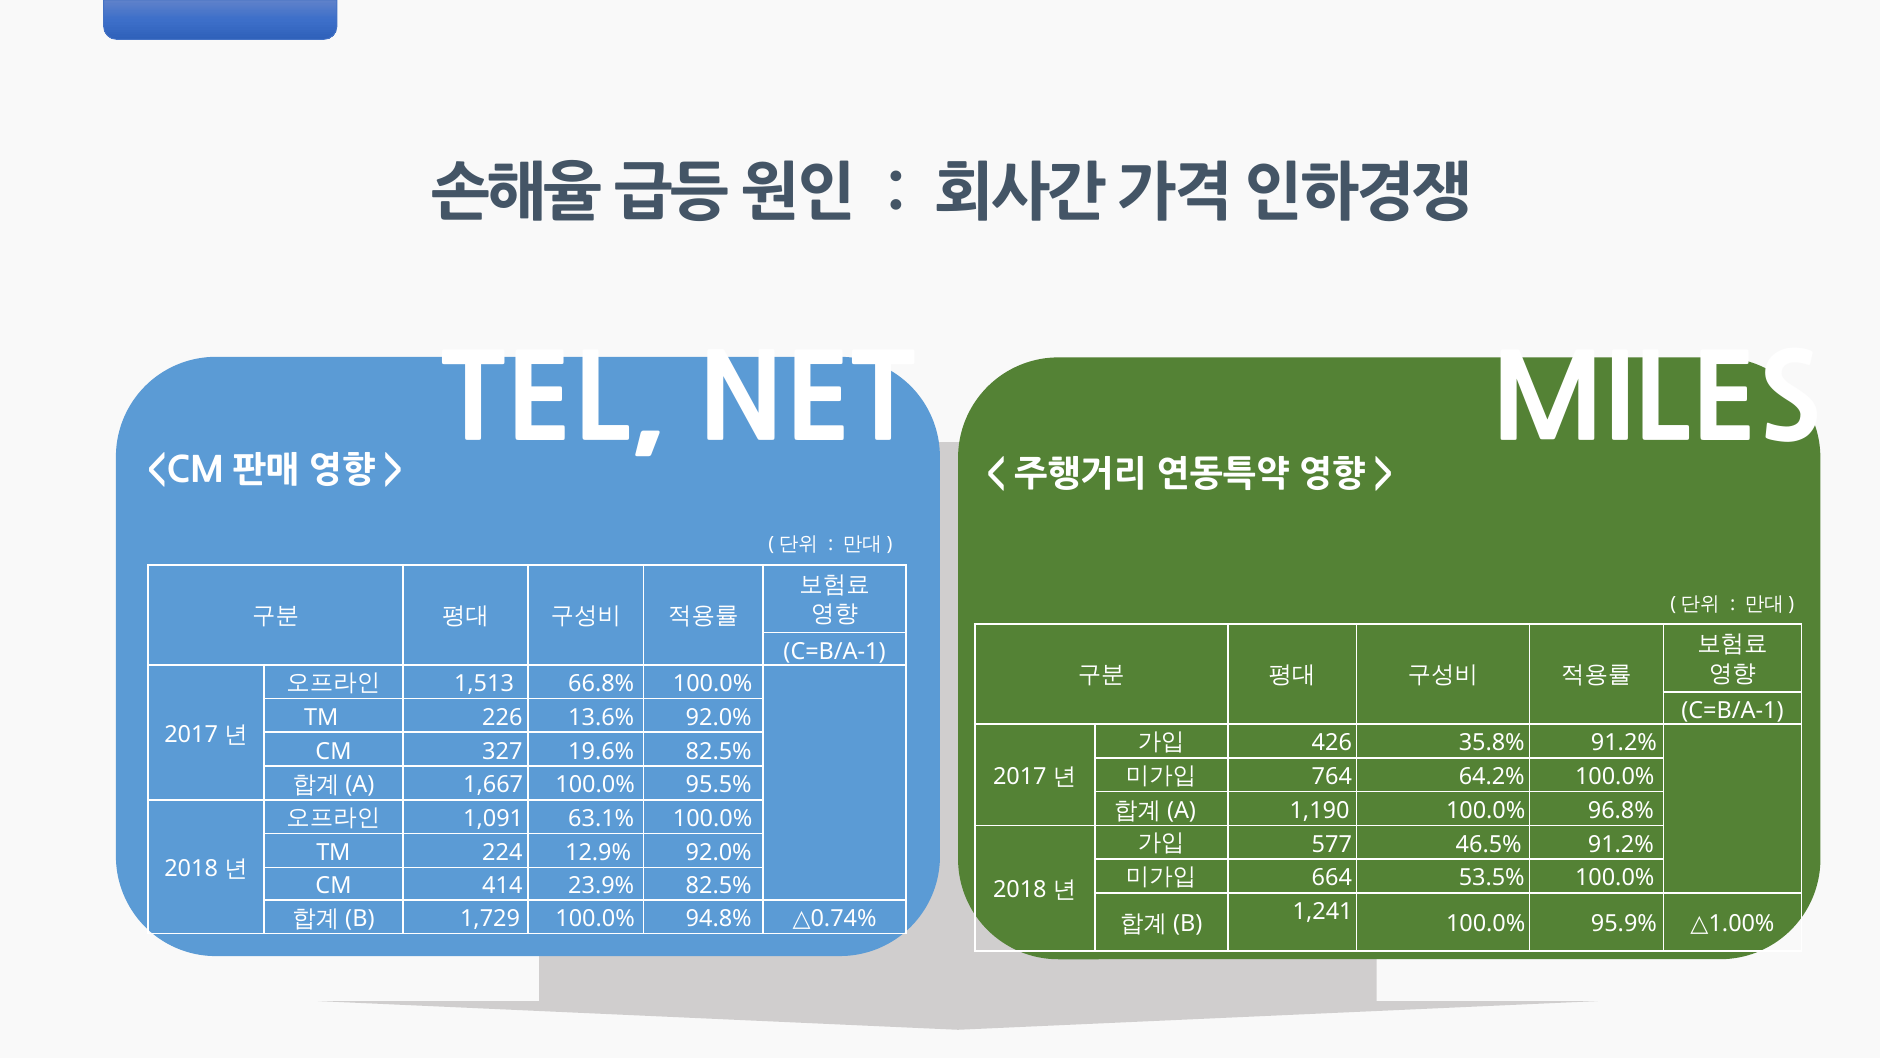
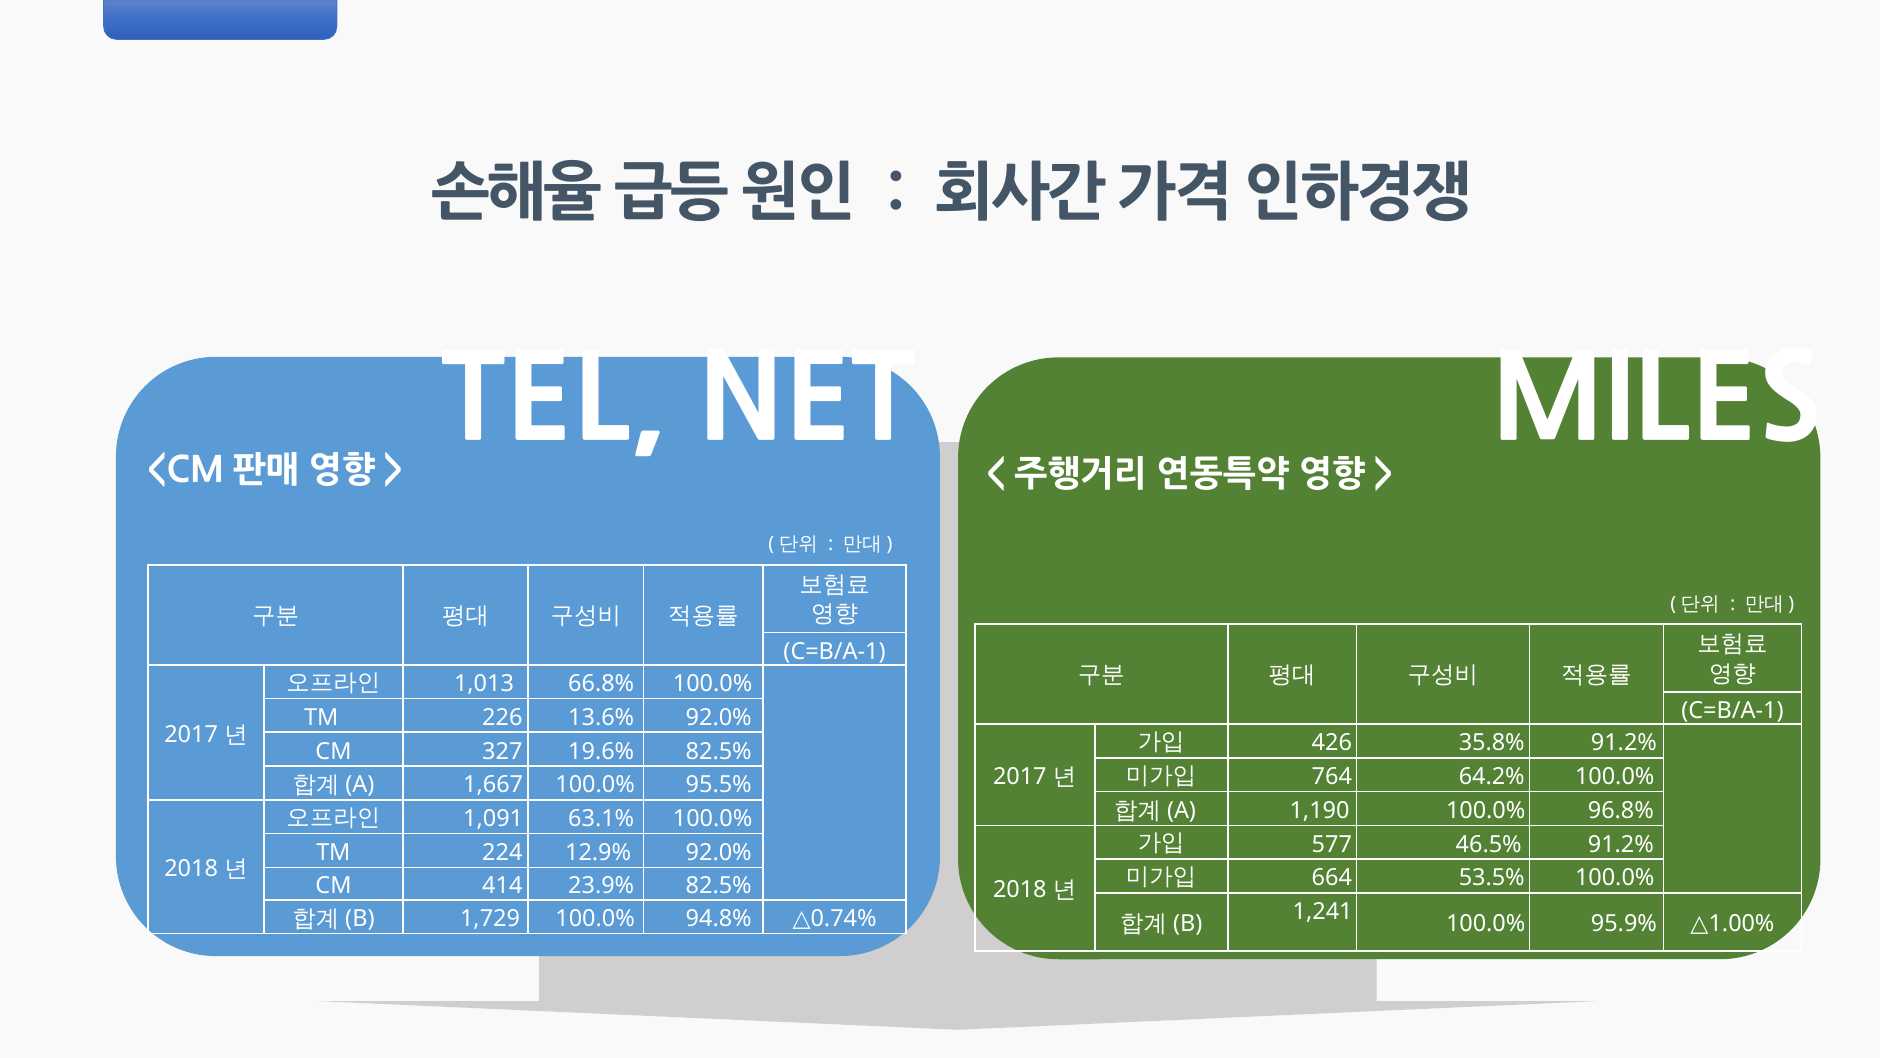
1,513: 1,513 -> 1,013
